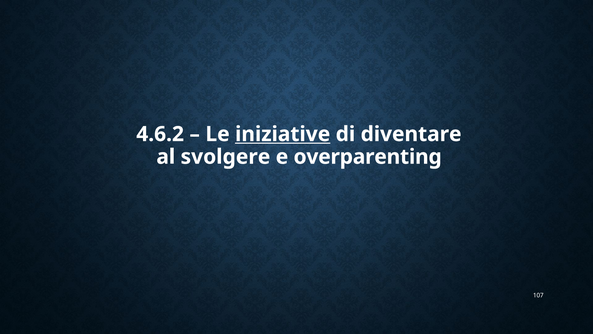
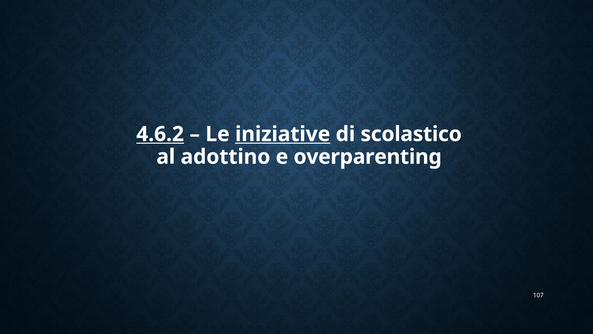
4.6.2 underline: none -> present
diventare: diventare -> scolastico
svolgere: svolgere -> adottino
